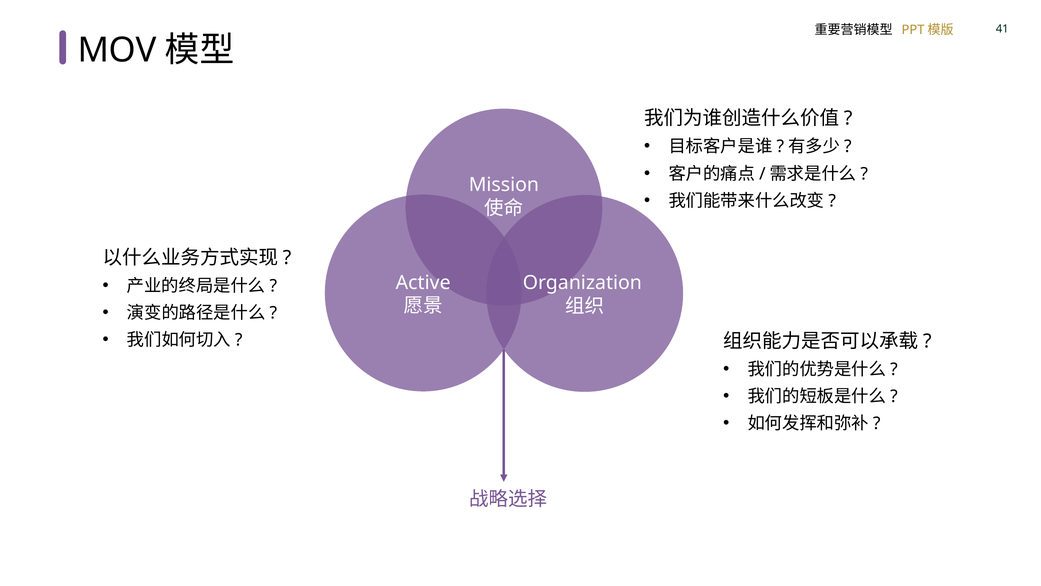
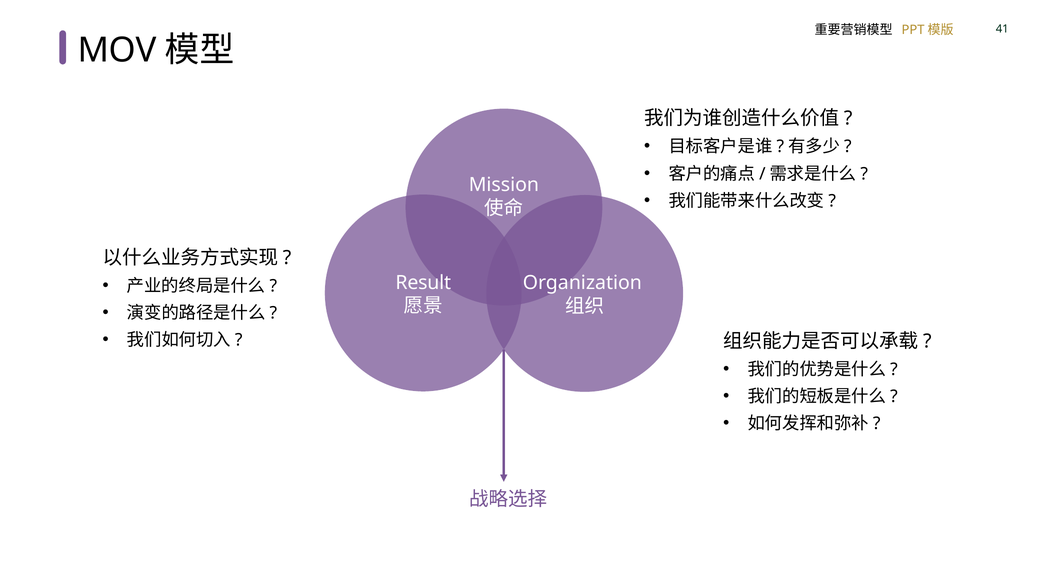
Active: Active -> Result
